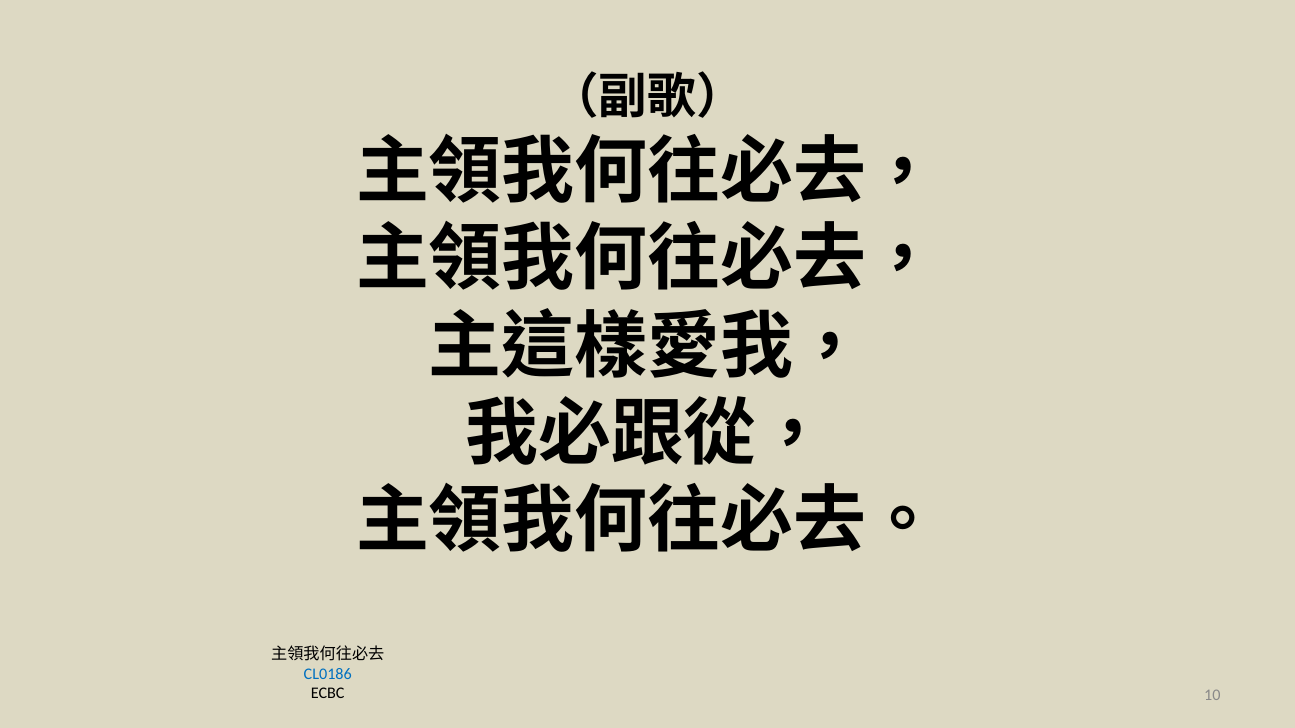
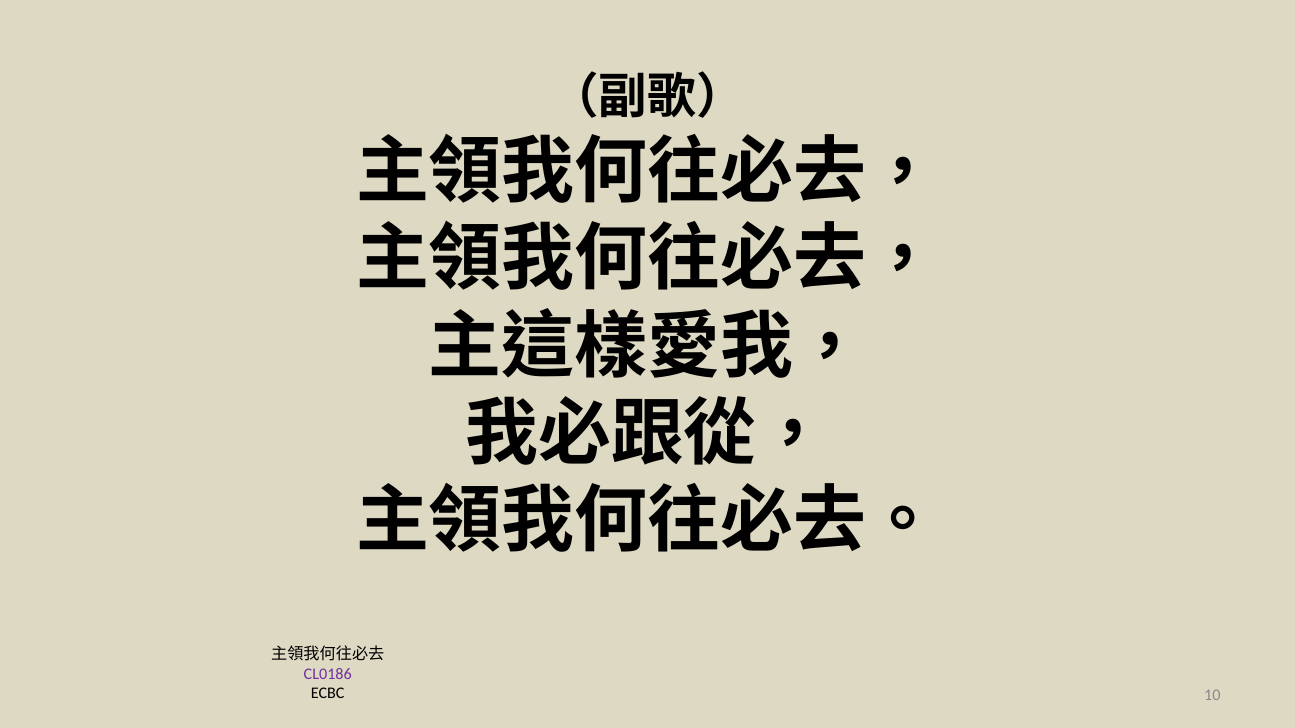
CL0186 colour: blue -> purple
